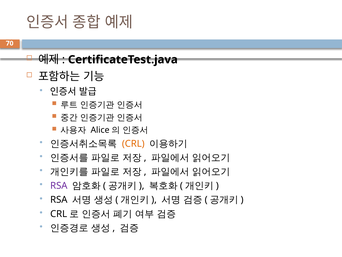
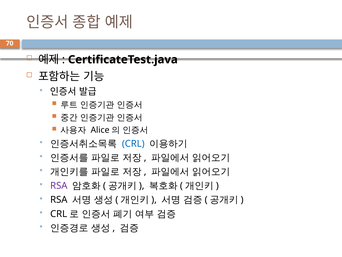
CRL colour: orange -> blue
